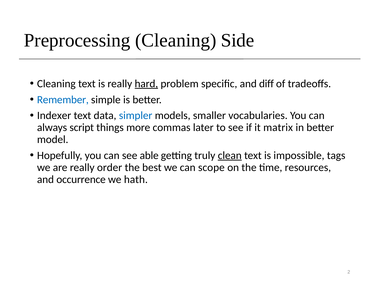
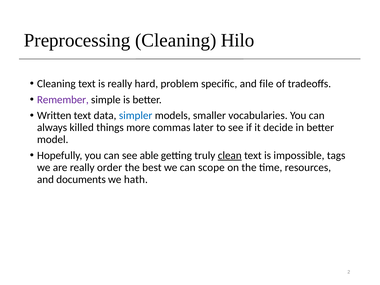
Side: Side -> Hilo
hard underline: present -> none
diff: diff -> file
Remember colour: blue -> purple
Indexer: Indexer -> Written
script: script -> killed
matrix: matrix -> decide
occurrence: occurrence -> documents
